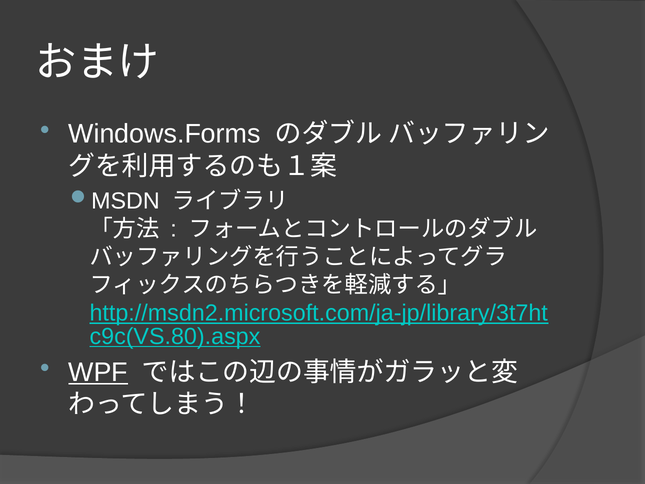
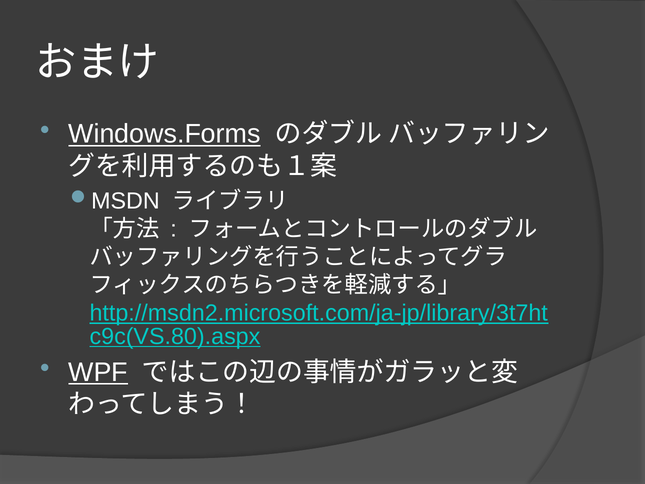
Windows.Forms underline: none -> present
